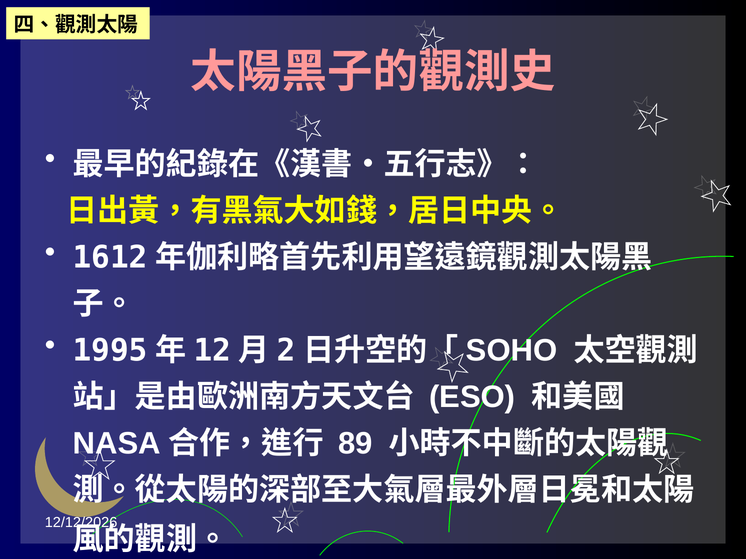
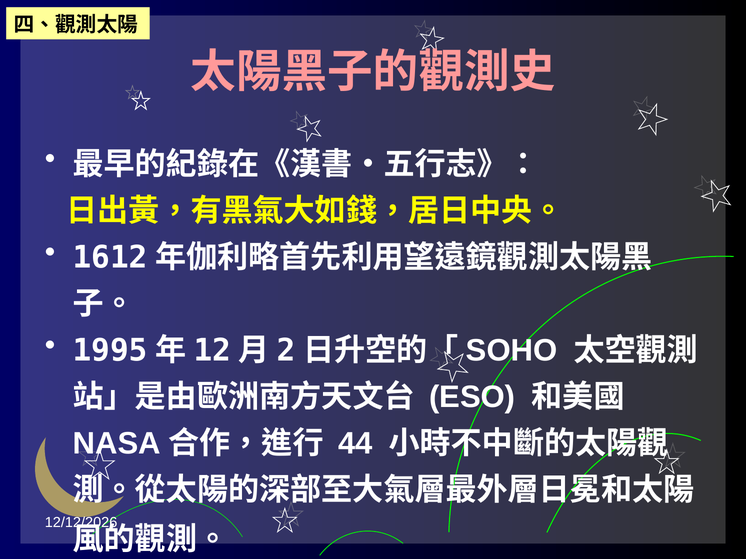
89: 89 -> 44
